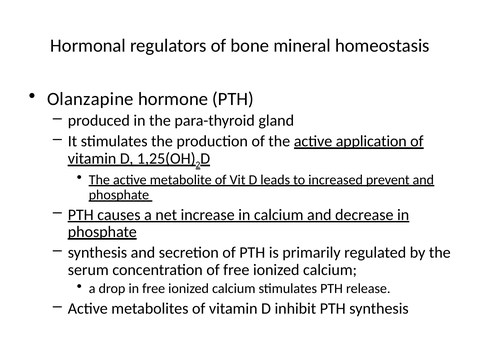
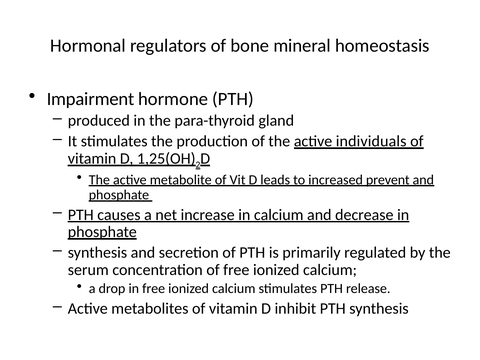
Olanzapine: Olanzapine -> Impairment
application: application -> individuals
